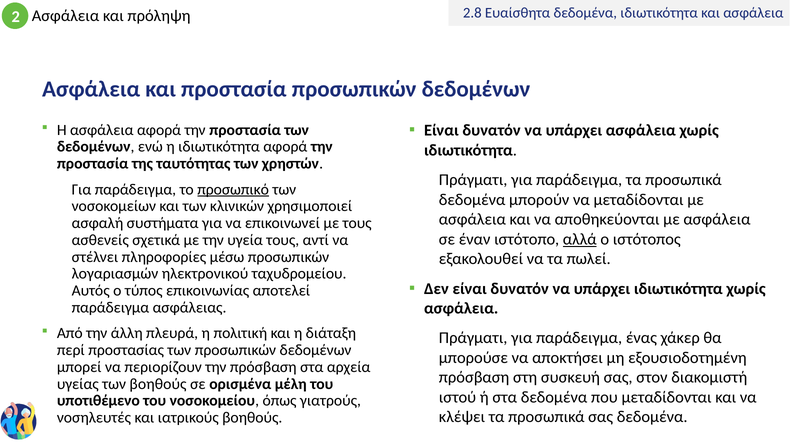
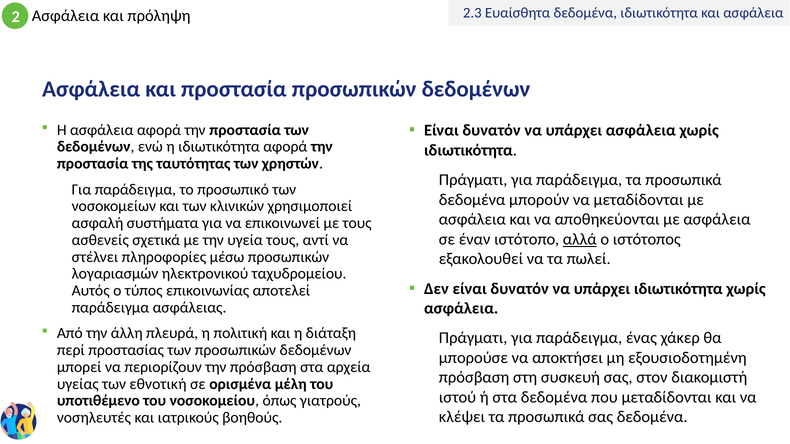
2.8: 2.8 -> 2.3
προσωπικό underline: present -> none
των βοηθούς: βοηθούς -> εθνοτική
